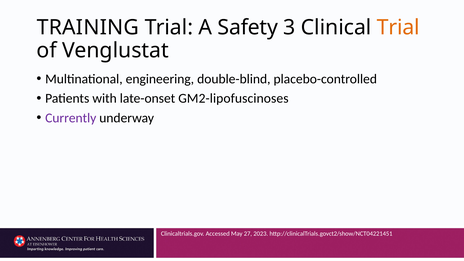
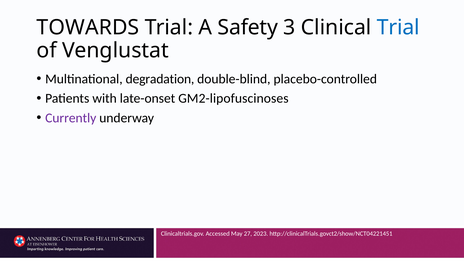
TRAINING: TRAINING -> TOWARDS
Trial at (398, 28) colour: orange -> blue
engineering: engineering -> degradation
